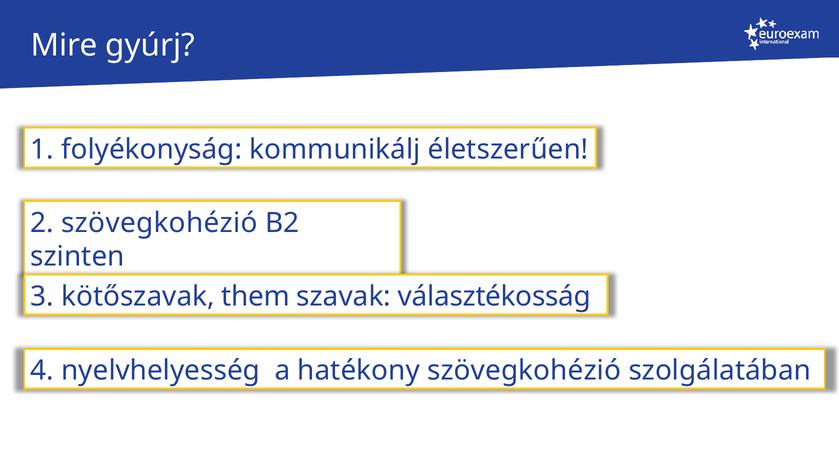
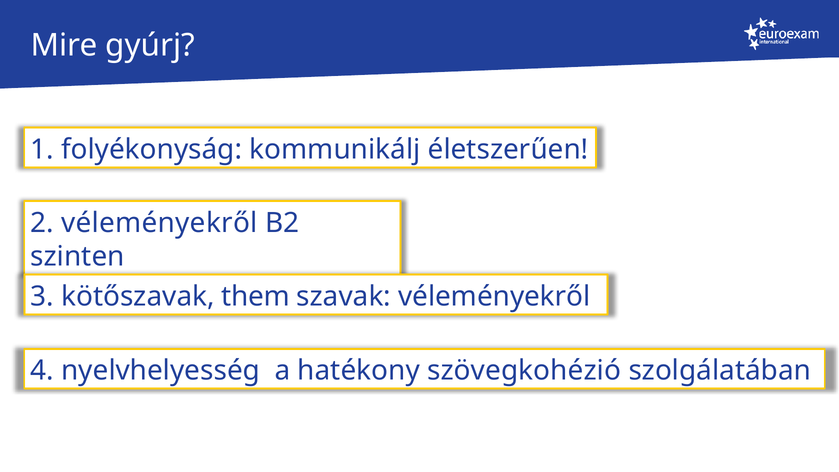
2 szövegkohézió: szövegkohézió -> véleményekről
szavak választékosság: választékosság -> véleményekről
